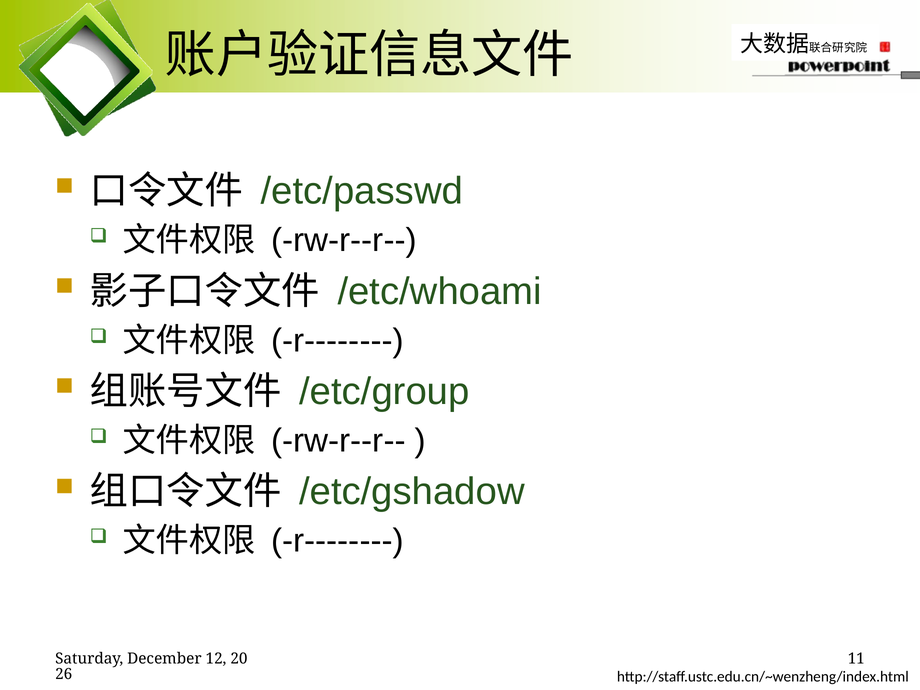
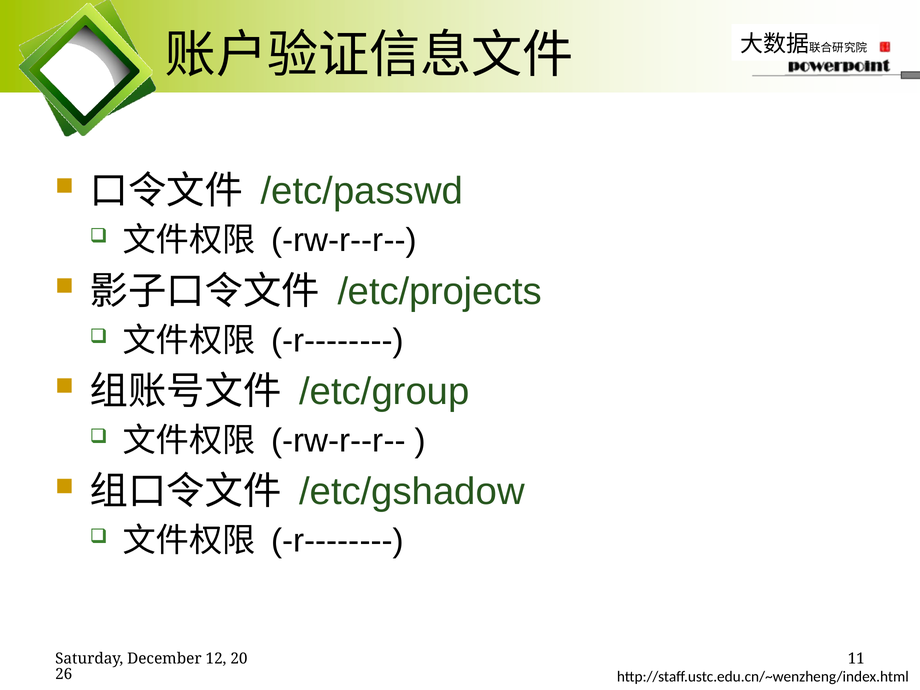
/etc/whoami: /etc/whoami -> /etc/projects
